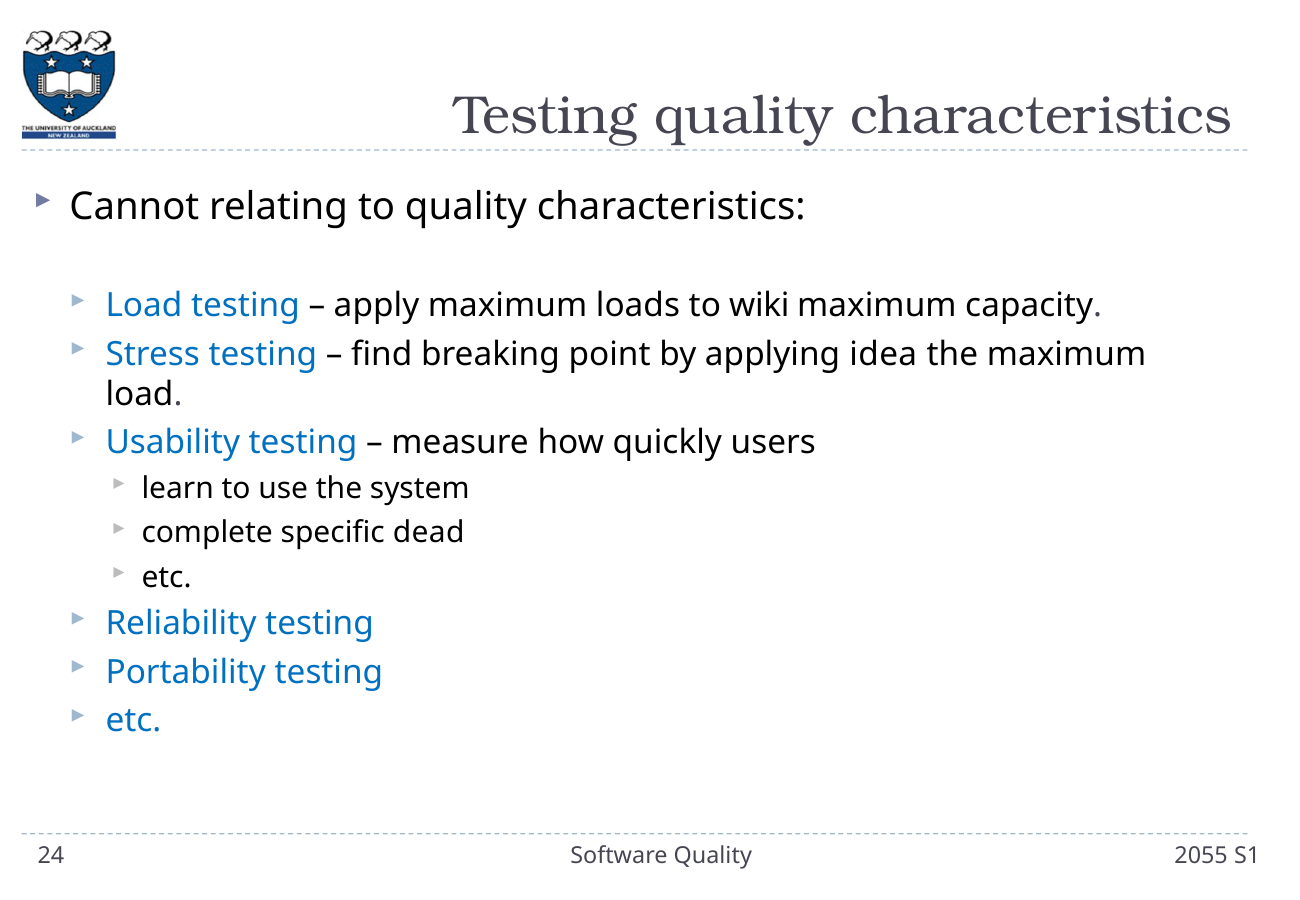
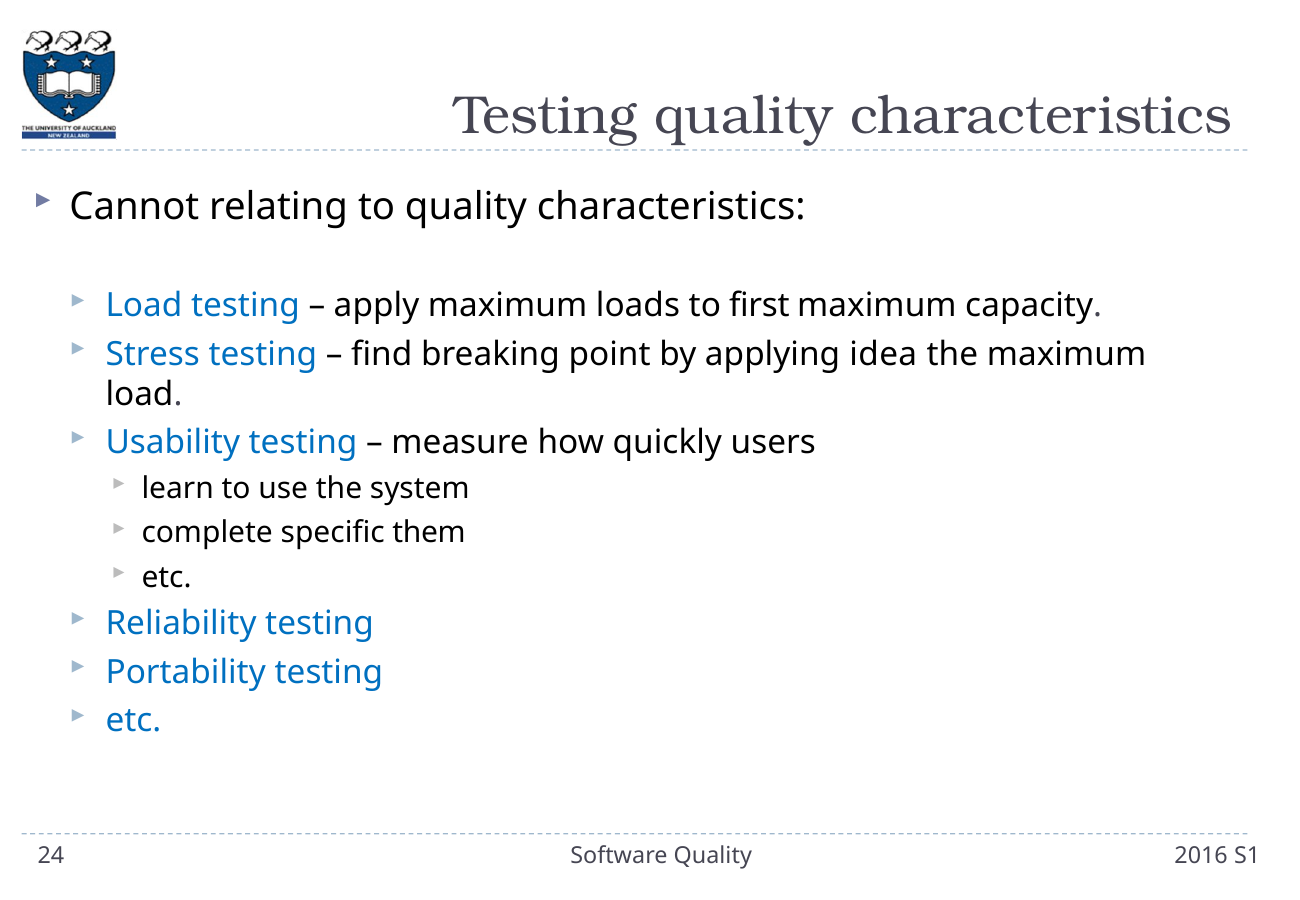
wiki: wiki -> first
dead: dead -> them
2055: 2055 -> 2016
